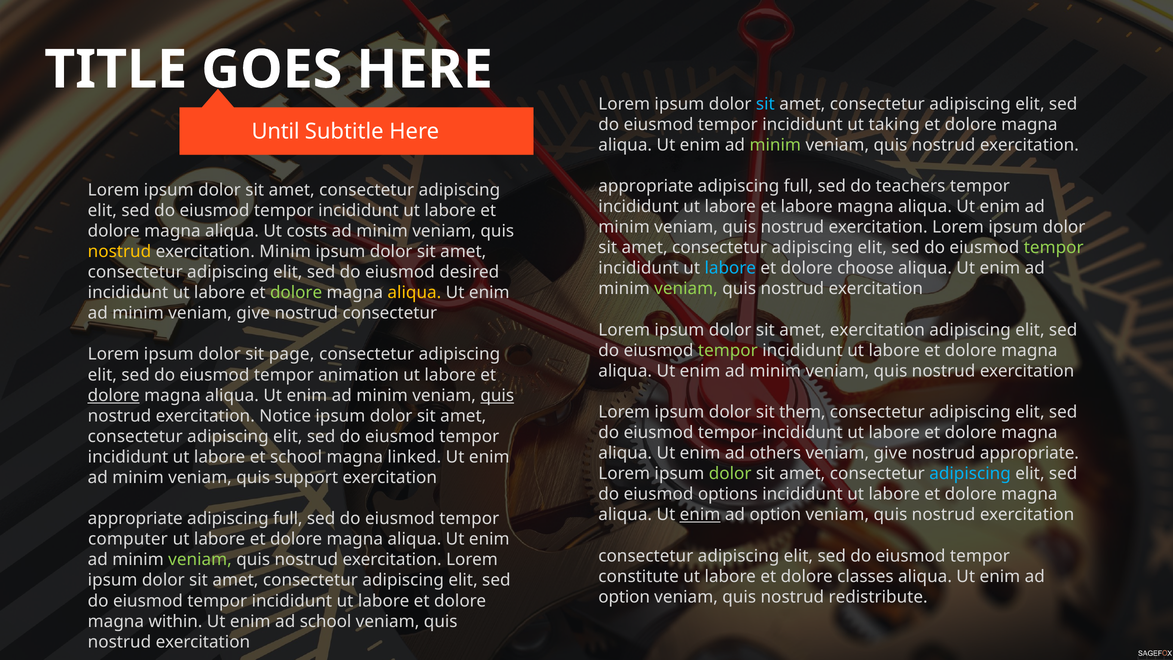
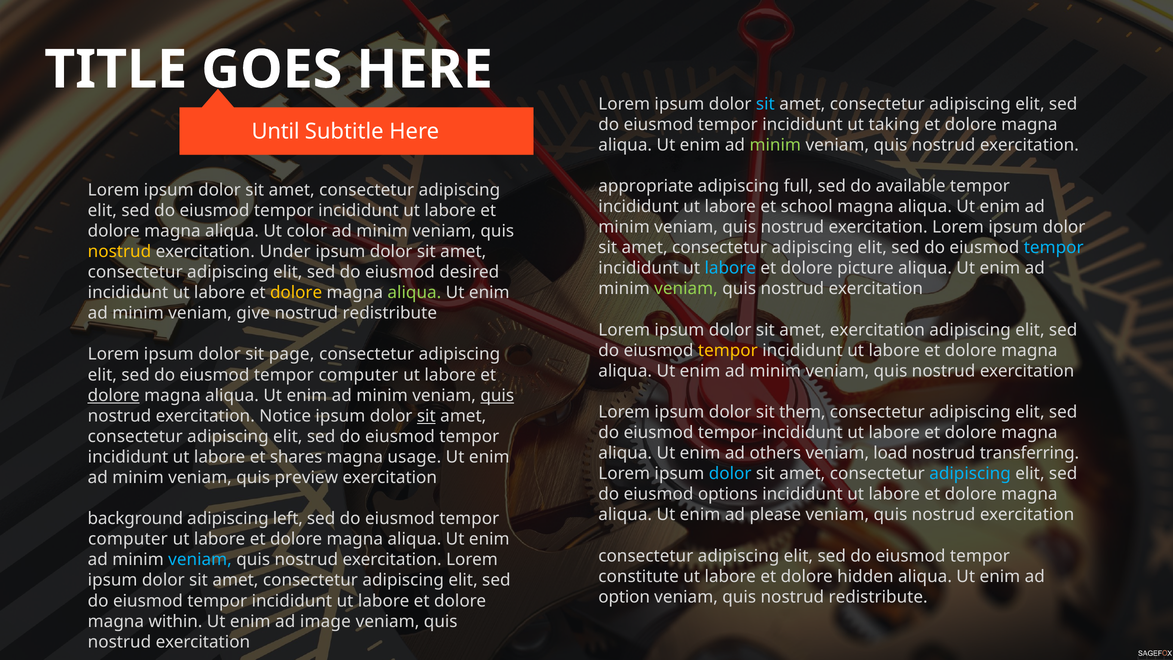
teachers: teachers -> available
et labore: labore -> school
costs: costs -> color
tempor at (1054, 248) colour: light green -> light blue
exercitation Minim: Minim -> Under
choose: choose -> picture
dolore at (296, 293) colour: light green -> yellow
aliqua at (414, 293) colour: yellow -> light green
consectetur at (390, 313): consectetur -> redistribute
tempor at (728, 350) colour: light green -> yellow
animation at (359, 375): animation -> computer
sit at (426, 416) underline: none -> present
give at (890, 453): give -> load
nostrud appropriate: appropriate -> transferring
et school: school -> shares
linked: linked -> usage
dolor at (730, 474) colour: light green -> light blue
support: support -> preview
enim at (700, 515) underline: present -> none
option at (775, 515): option -> please
appropriate at (135, 519): appropriate -> background
full at (288, 519): full -> left
veniam at (200, 560) colour: light green -> light blue
classes: classes -> hidden
ad school: school -> image
